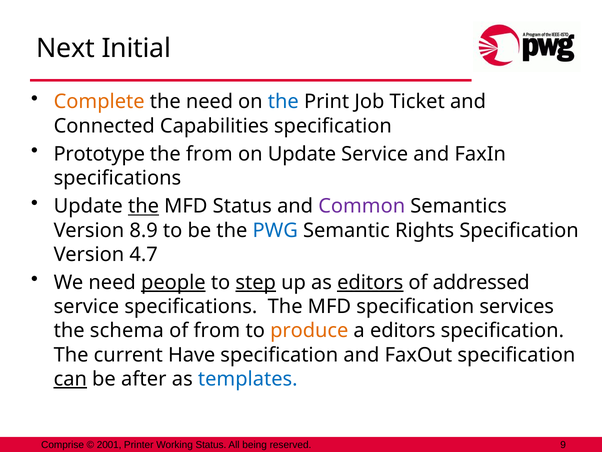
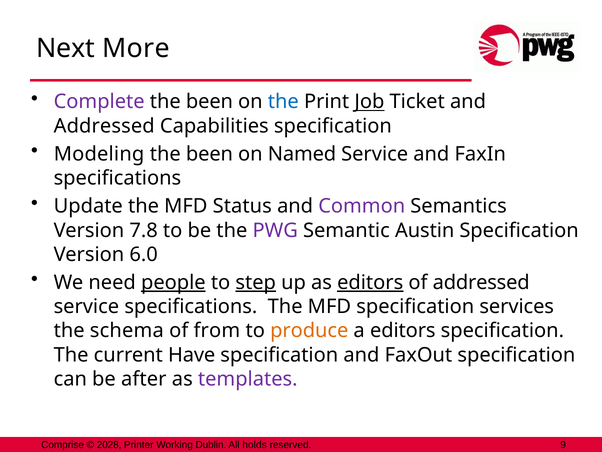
Initial: Initial -> More
Complete colour: orange -> purple
need at (209, 102): need -> been
Job underline: none -> present
Connected at (104, 126): Connected -> Addressed
Prototype: Prototype -> Modeling
from at (209, 154): from -> been
on Update: Update -> Named
the at (144, 206) underline: present -> none
8.9: 8.9 -> 7.8
PWG colour: blue -> purple
Rights: Rights -> Austin
4.7: 4.7 -> 6.0
can underline: present -> none
templates colour: blue -> purple
2001: 2001 -> 2028
Working Status: Status -> Dublin
being: being -> holds
